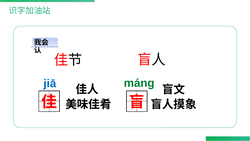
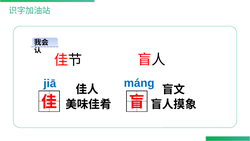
máng colour: green -> blue
